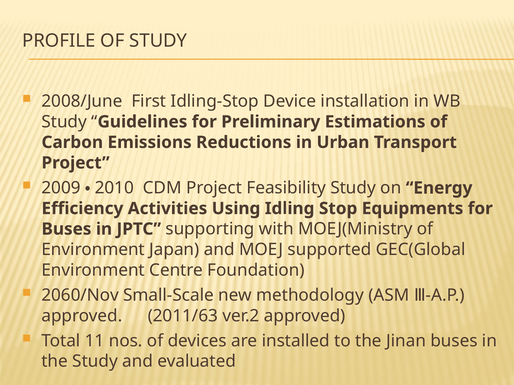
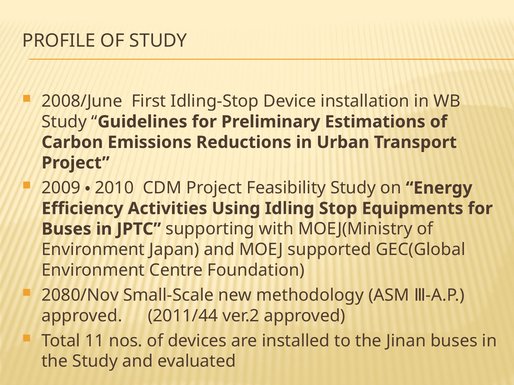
2060/Nov: 2060/Nov -> 2080/Nov
2011/63: 2011/63 -> 2011/44
